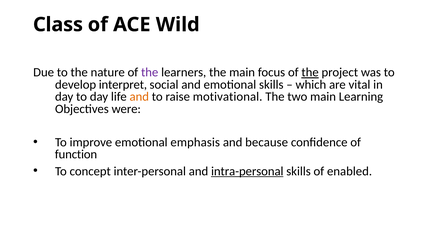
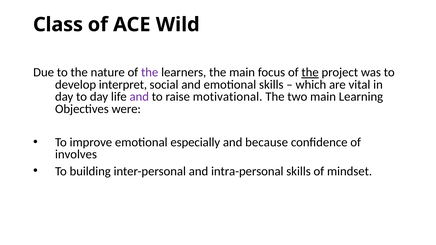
and at (139, 97) colour: orange -> purple
emphasis: emphasis -> especially
function: function -> involves
concept: concept -> building
intra-personal underline: present -> none
enabled: enabled -> mindset
